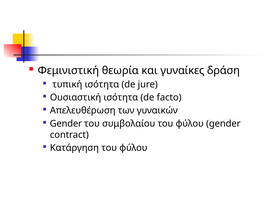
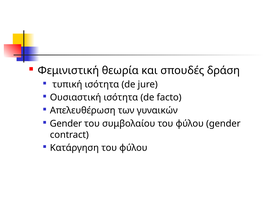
γυναίκες: γυναίκες -> σπουδές
